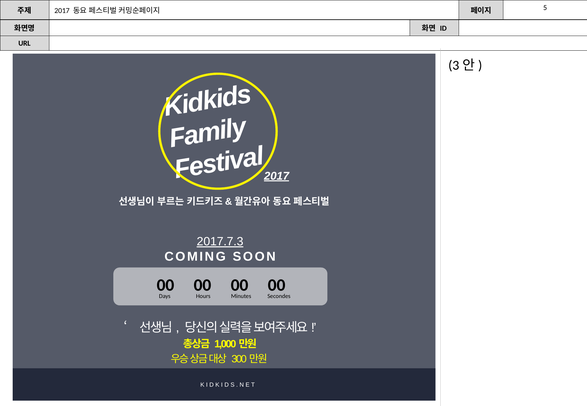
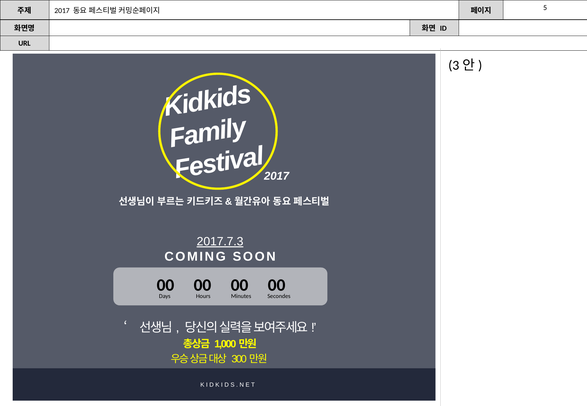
2017 at (277, 176) underline: present -> none
